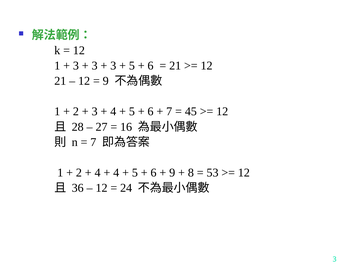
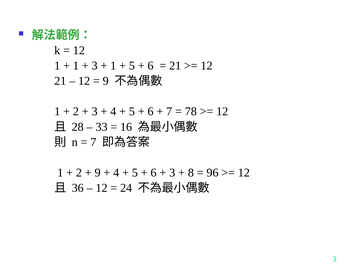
3 at (76, 66): 3 -> 1
3 at (113, 66): 3 -> 1
45: 45 -> 78
27: 27 -> 33
4 at (98, 172): 4 -> 9
9 at (172, 172): 9 -> 3
53: 53 -> 96
